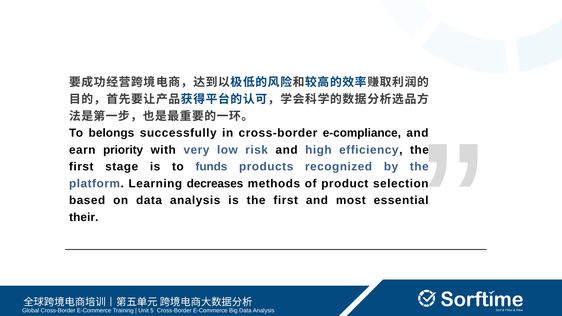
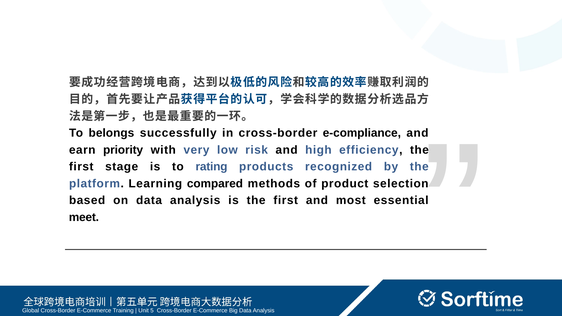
funds: funds -> rating
decreases: decreases -> compared
their: their -> meet
